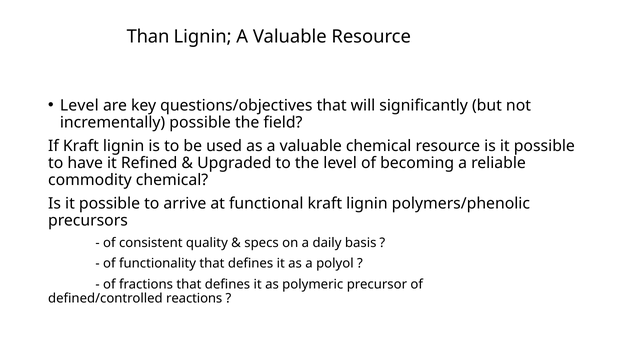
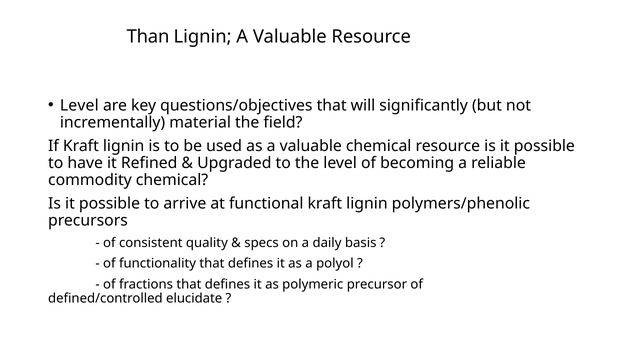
incrementally possible: possible -> material
reactions: reactions -> elucidate
